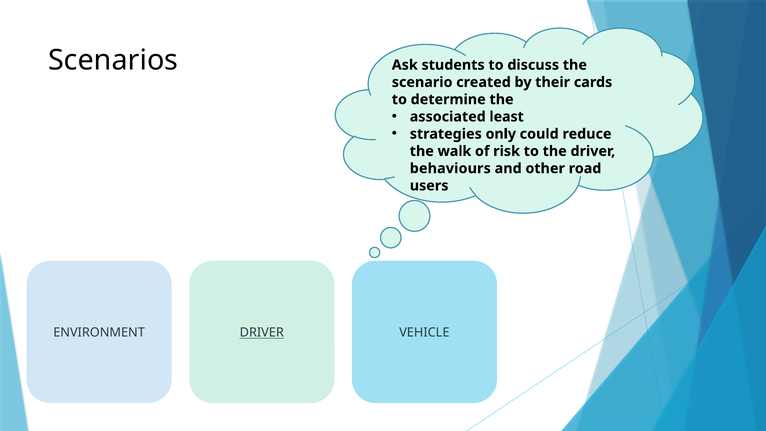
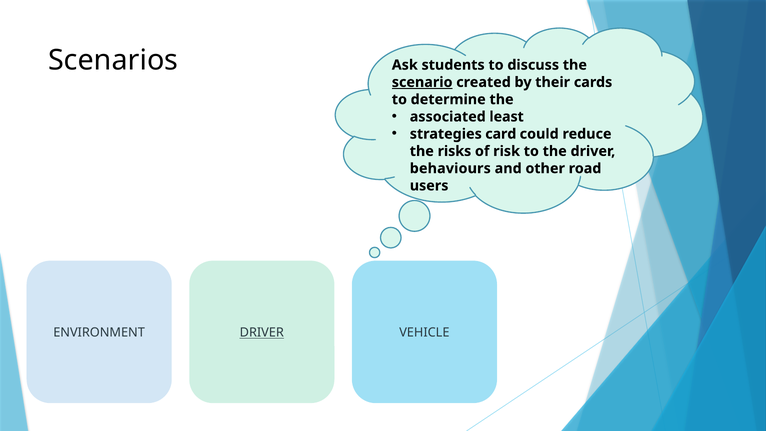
scenario underline: none -> present
only: only -> card
walk: walk -> risks
